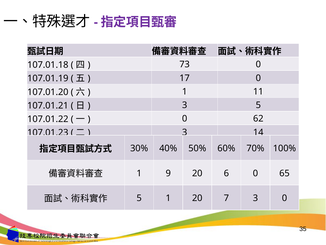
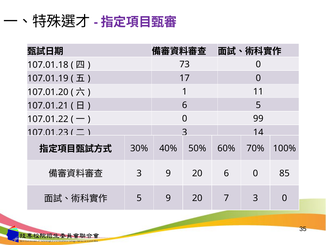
3 at (185, 105): 3 -> 6
62: 62 -> 99
1 at (139, 173): 1 -> 3
65: 65 -> 85
5 1: 1 -> 9
